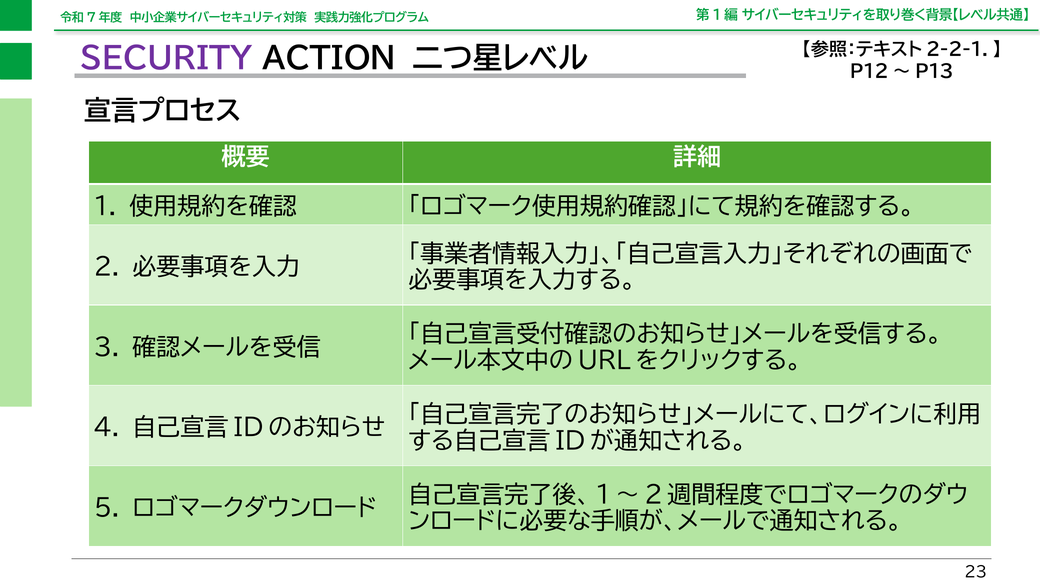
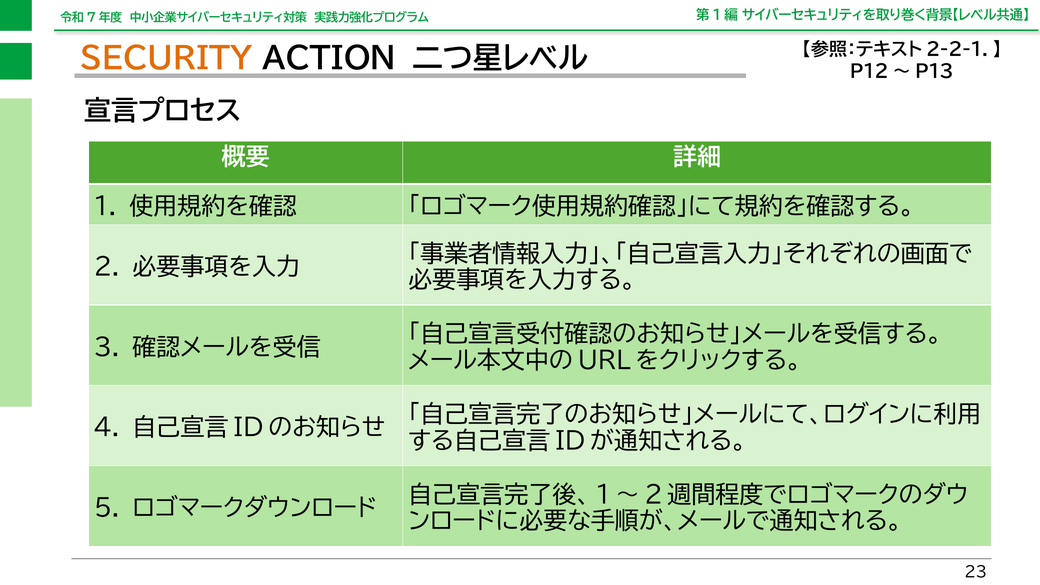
SECURITY colour: purple -> orange
